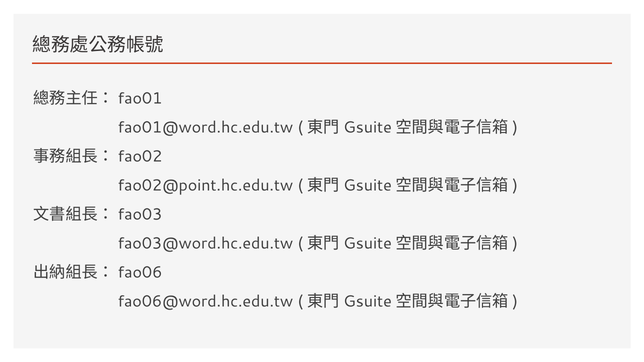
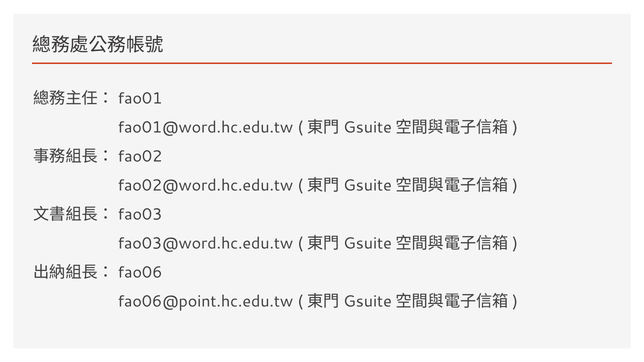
fao02@point.hc.edu.tw: fao02@point.hc.edu.tw -> fao02@word.hc.edu.tw
fao06@word.hc.edu.tw: fao06@word.hc.edu.tw -> fao06@point.hc.edu.tw
